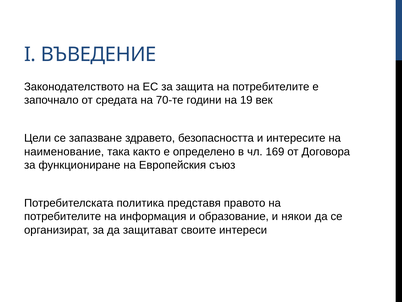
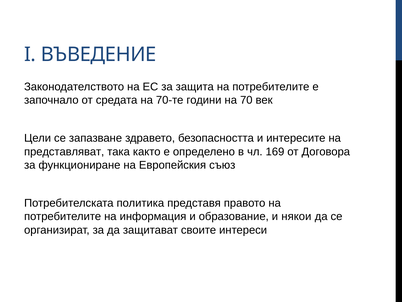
19: 19 -> 70
наименование: наименование -> представляват
